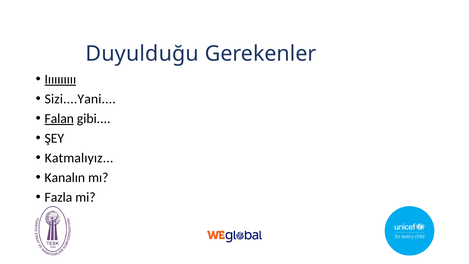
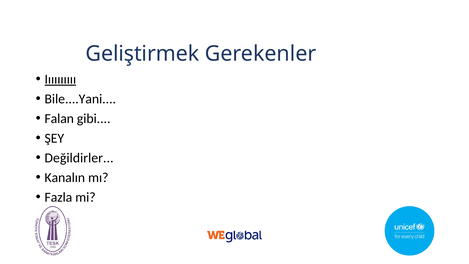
Duyulduğu: Duyulduğu -> Geliştirmek
Sizi....Yani: Sizi....Yani -> Bile....Yani
Falan underline: present -> none
Katmalıyız: Katmalıyız -> Değildirler
